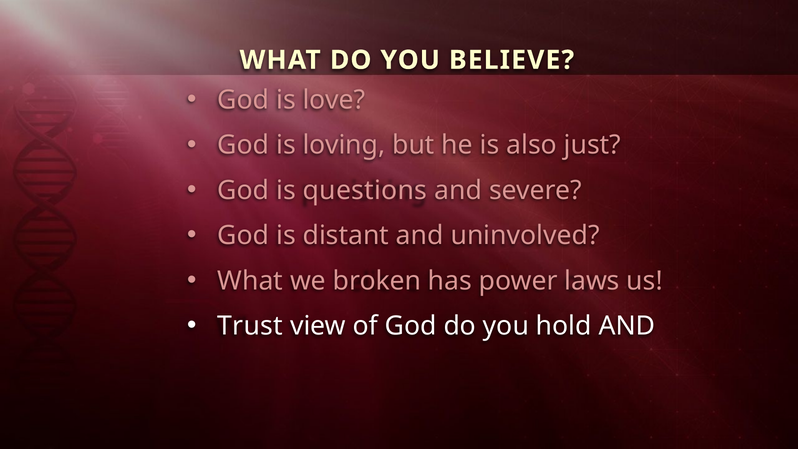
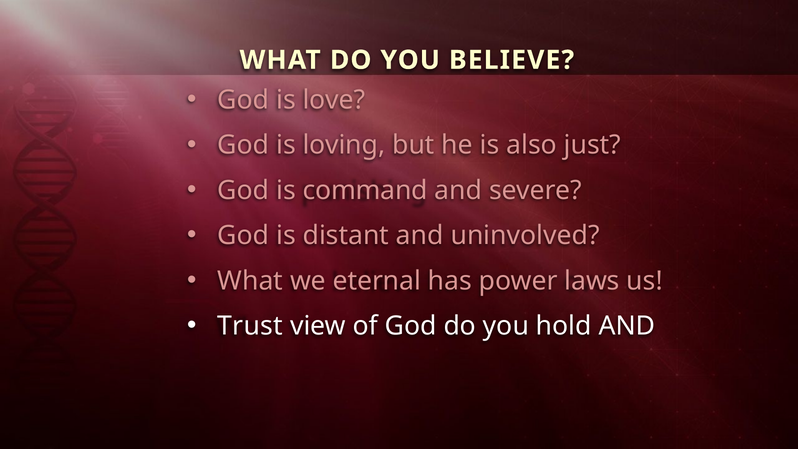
questions: questions -> command
broken: broken -> eternal
